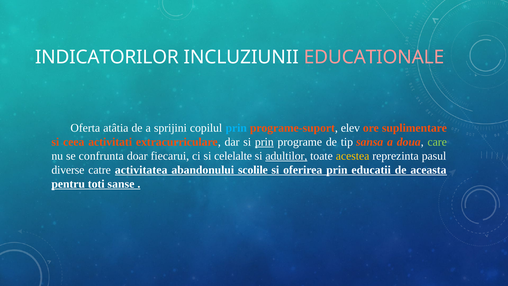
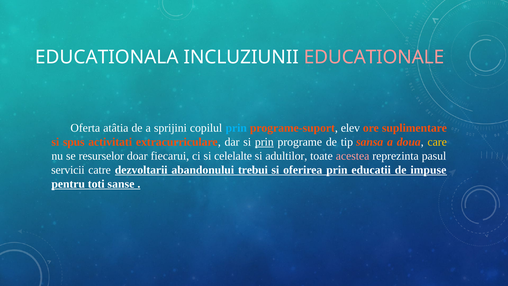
INDICATORILOR: INDICATORILOR -> EDUCATIONALA
ceea: ceea -> spus
care colour: light green -> yellow
confrunta: confrunta -> resurselor
adultilor underline: present -> none
acestea colour: yellow -> pink
diverse: diverse -> servicii
activitatea: activitatea -> dezvoltarii
scolile: scolile -> trebui
aceasta: aceasta -> impuse
